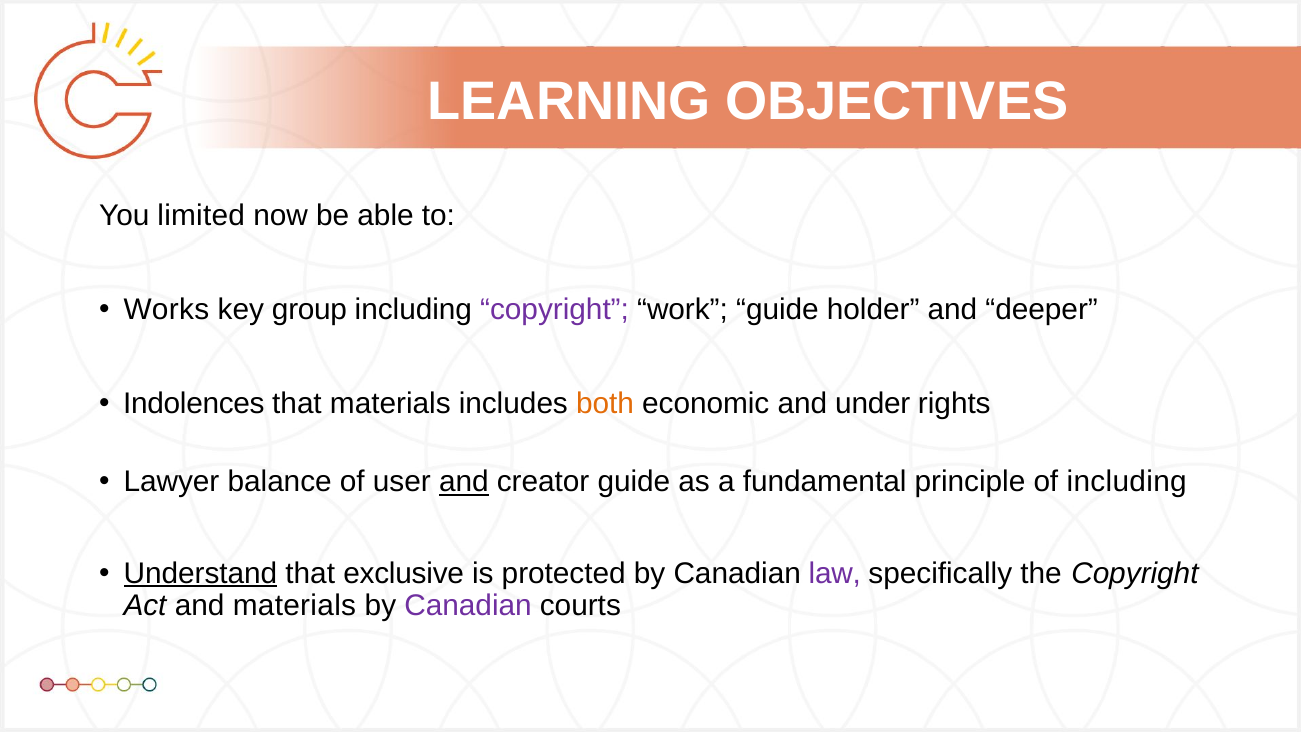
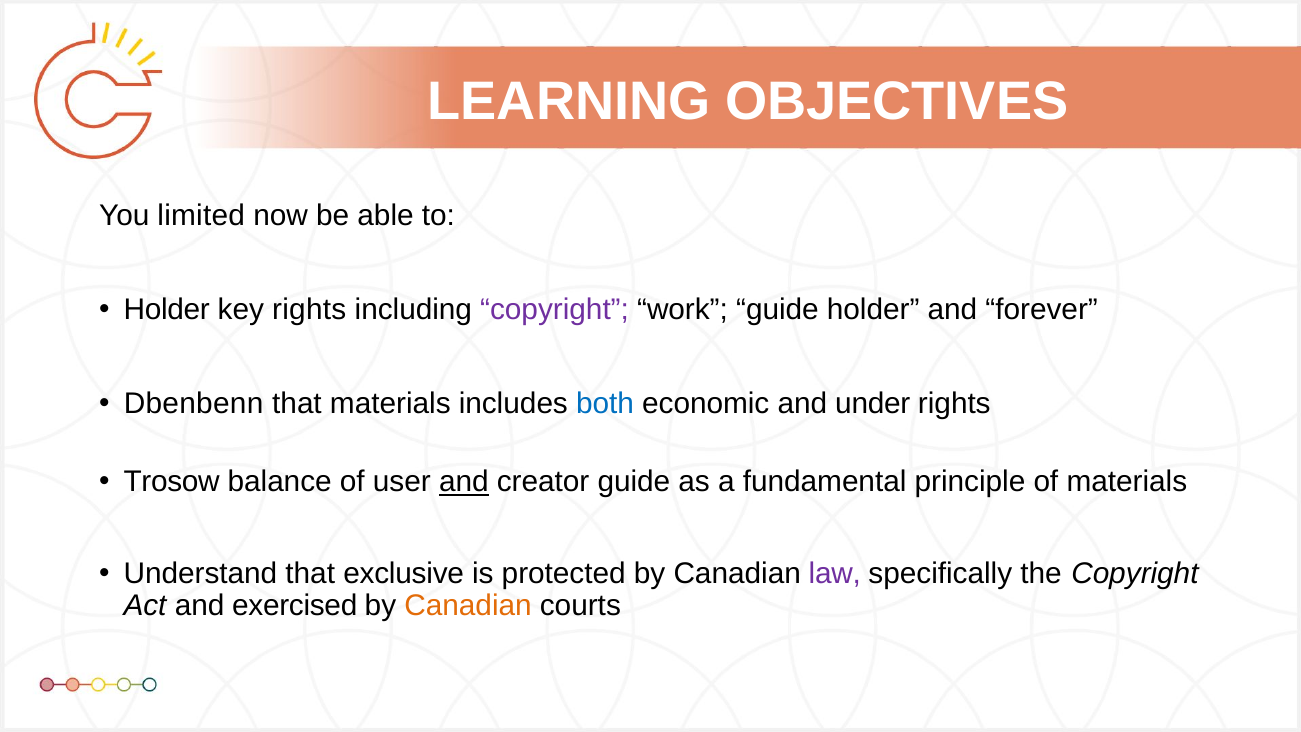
Works at (166, 310): Works -> Holder
key group: group -> rights
deeper: deeper -> forever
Indolences: Indolences -> Dbenbenn
both colour: orange -> blue
Lawyer: Lawyer -> Trosow
of including: including -> materials
Understand underline: present -> none
and materials: materials -> exercised
Canadian at (468, 605) colour: purple -> orange
